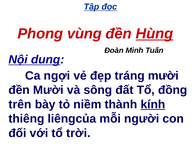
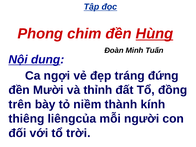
vùng: vùng -> chim
tráng mười: mười -> đứng
sông: sông -> thỉnh
kính underline: present -> none
